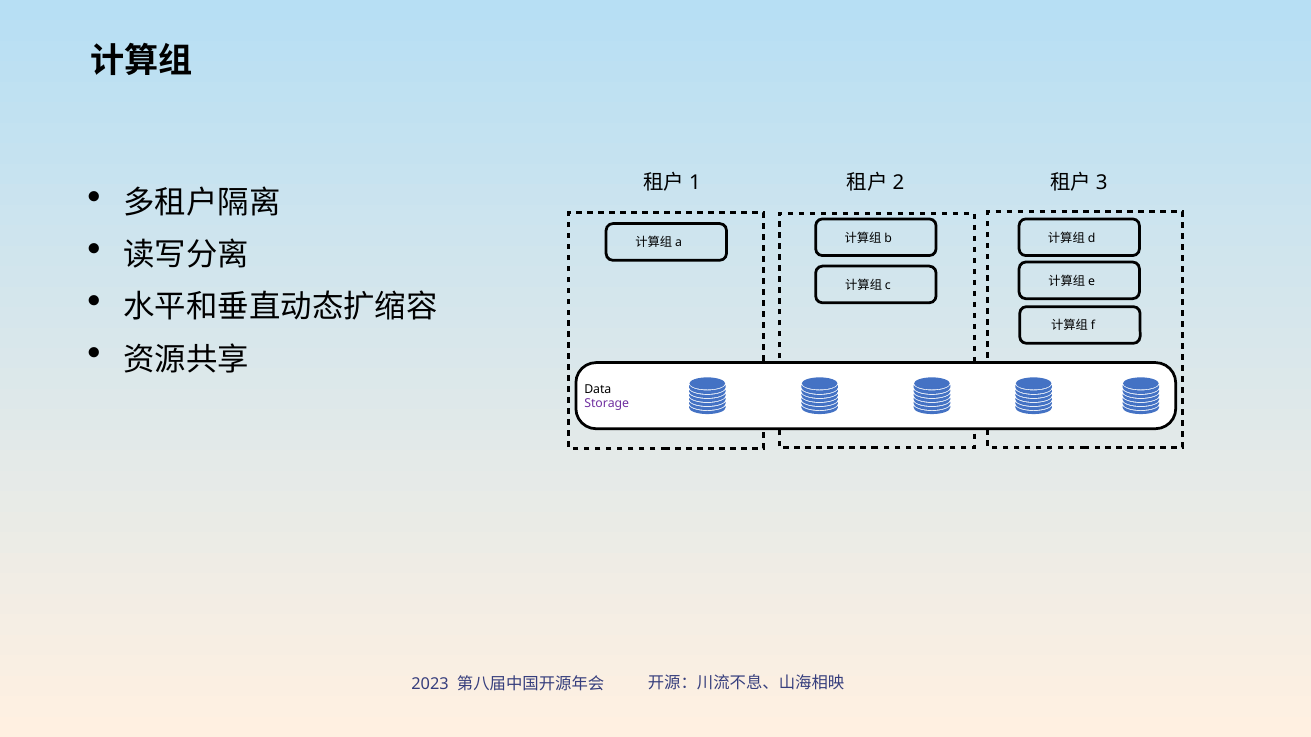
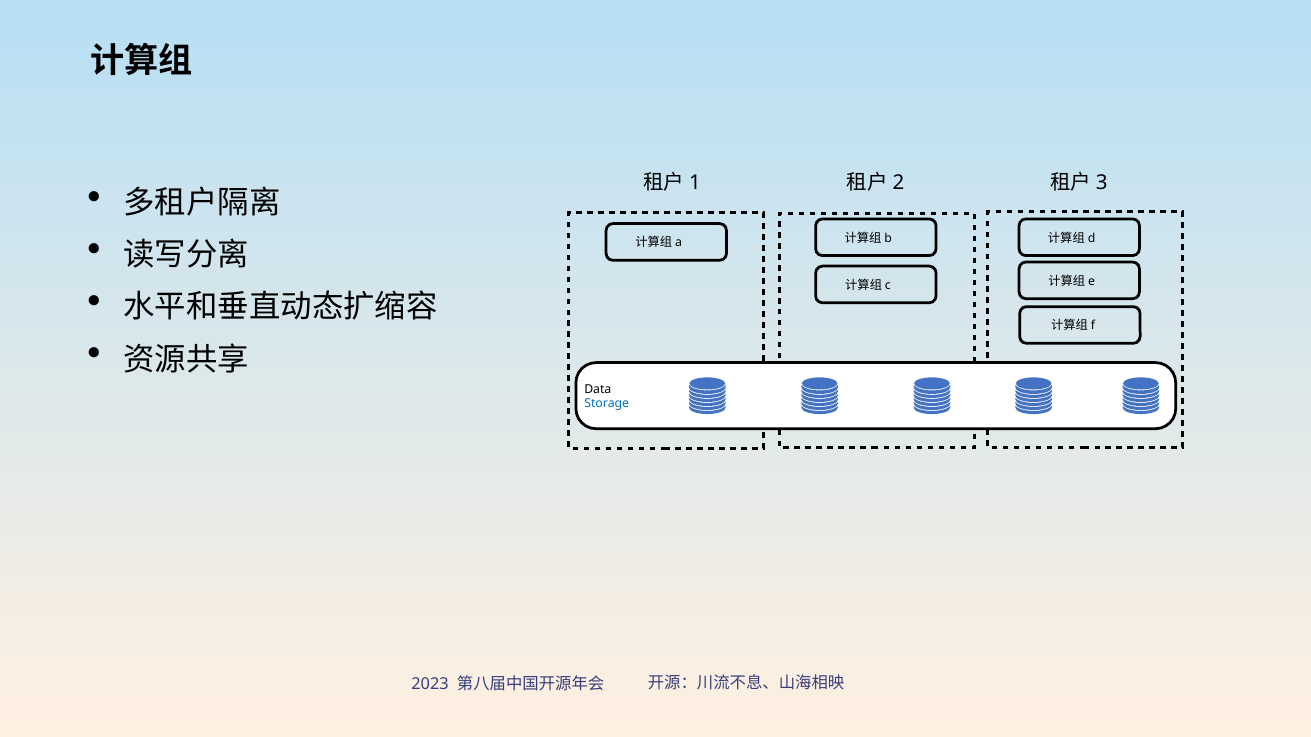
Storage colour: purple -> blue
